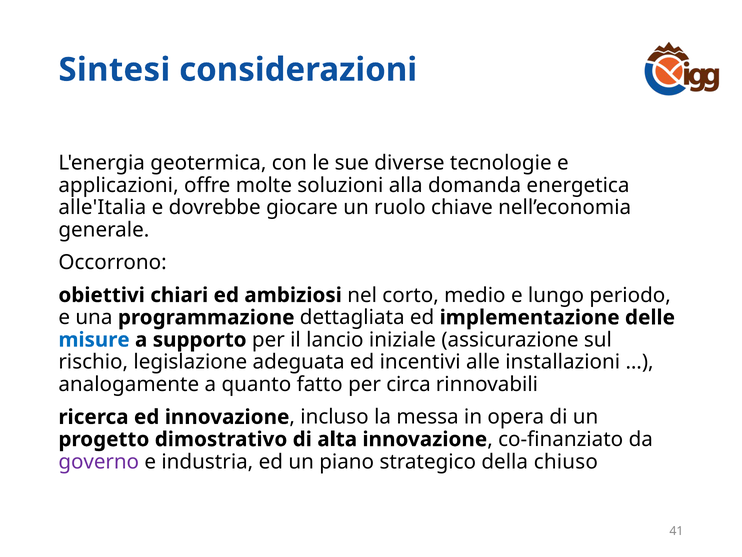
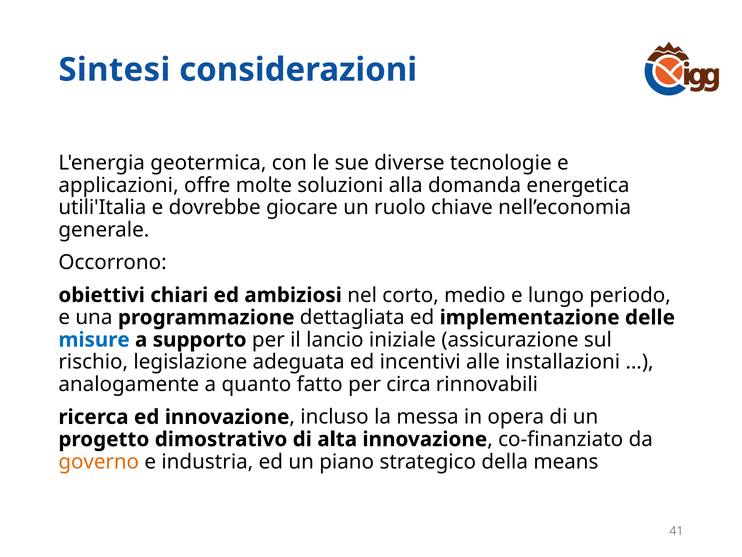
alle'Italia: alle'Italia -> utili'Italia
governo colour: purple -> orange
chiuso: chiuso -> means
